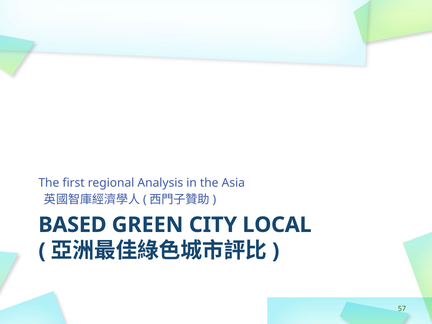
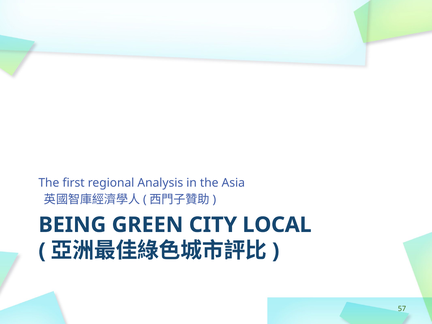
BASED: BASED -> BEING
